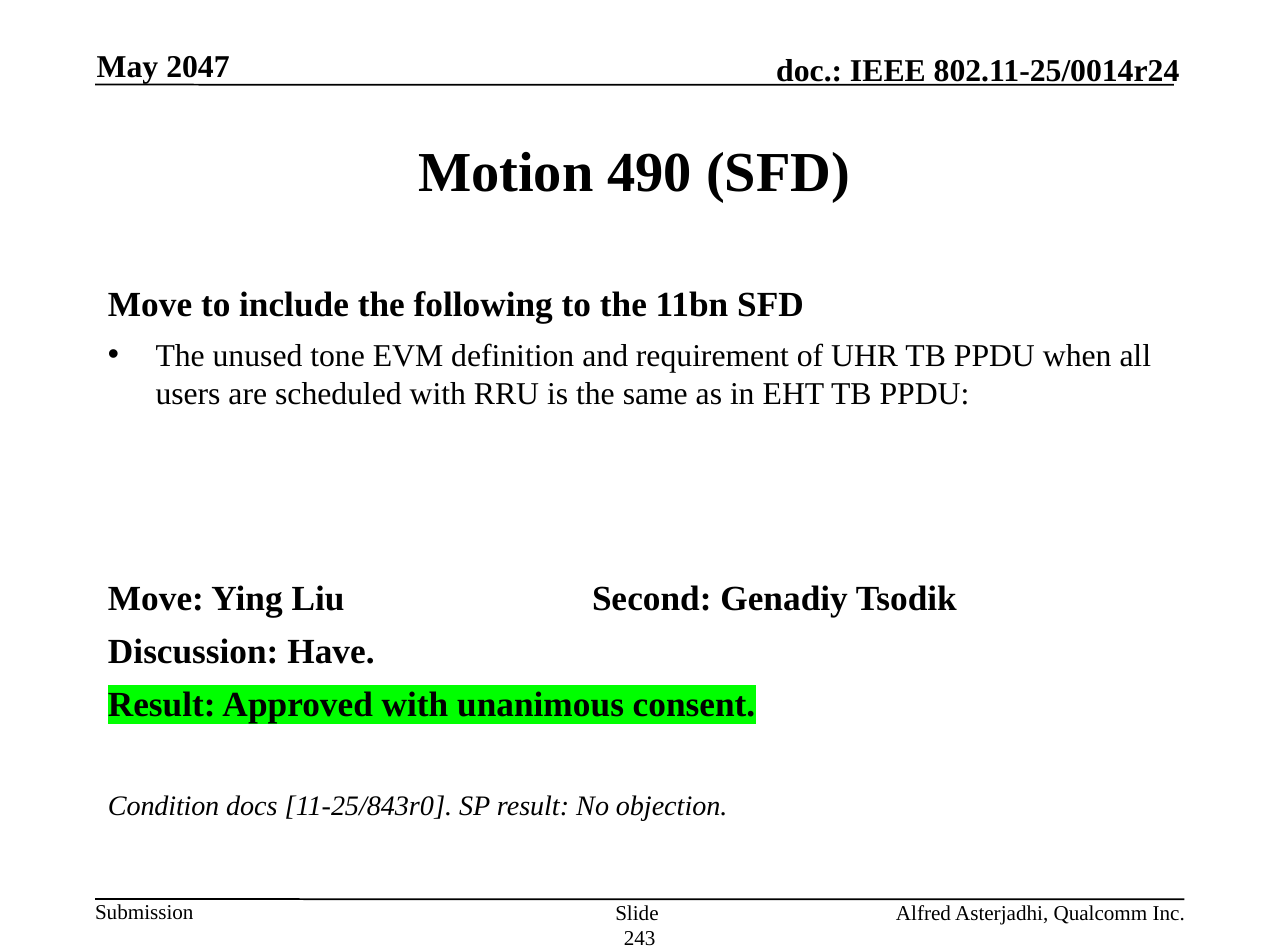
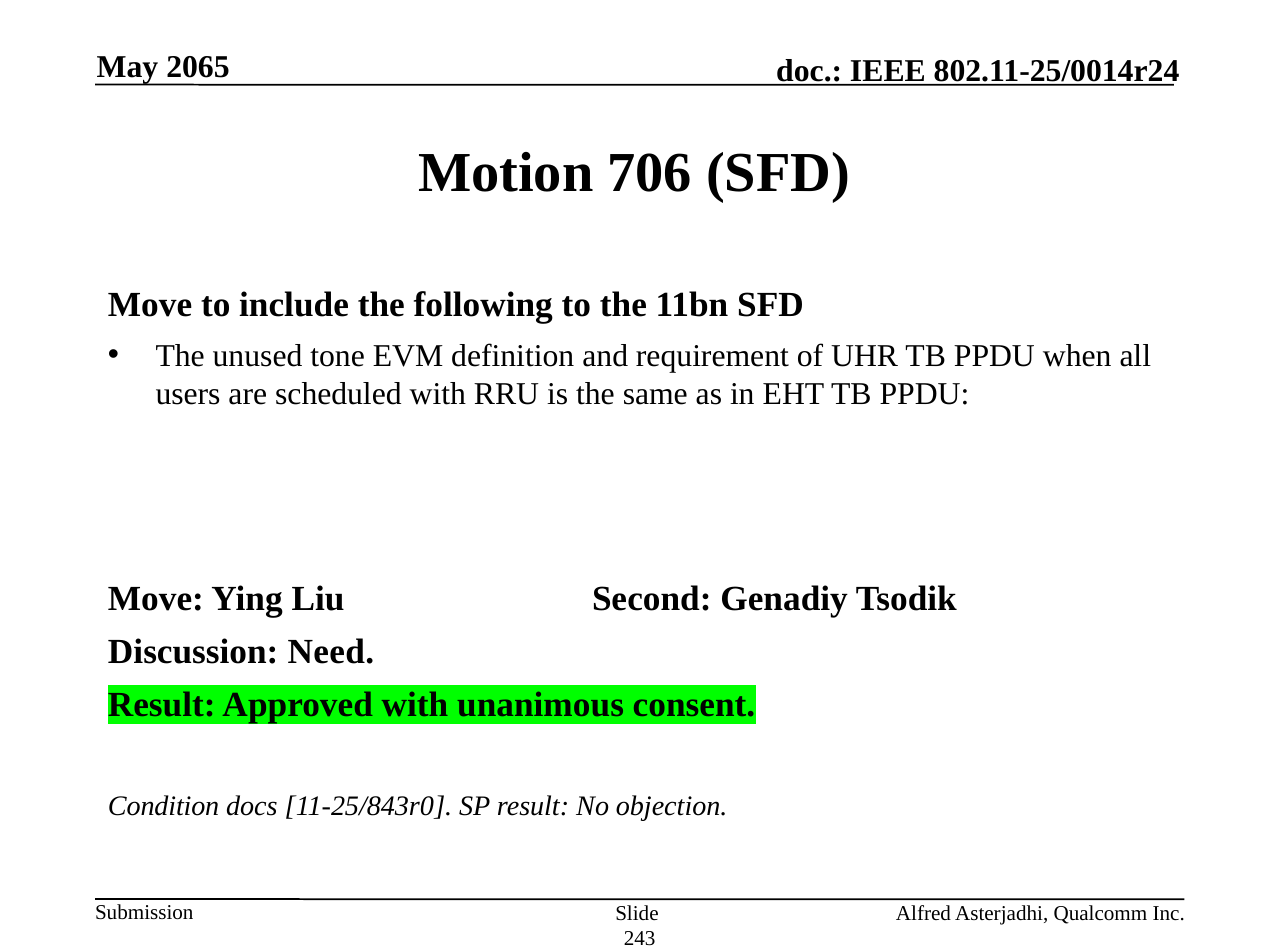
2047: 2047 -> 2065
490: 490 -> 706
Have: Have -> Need
